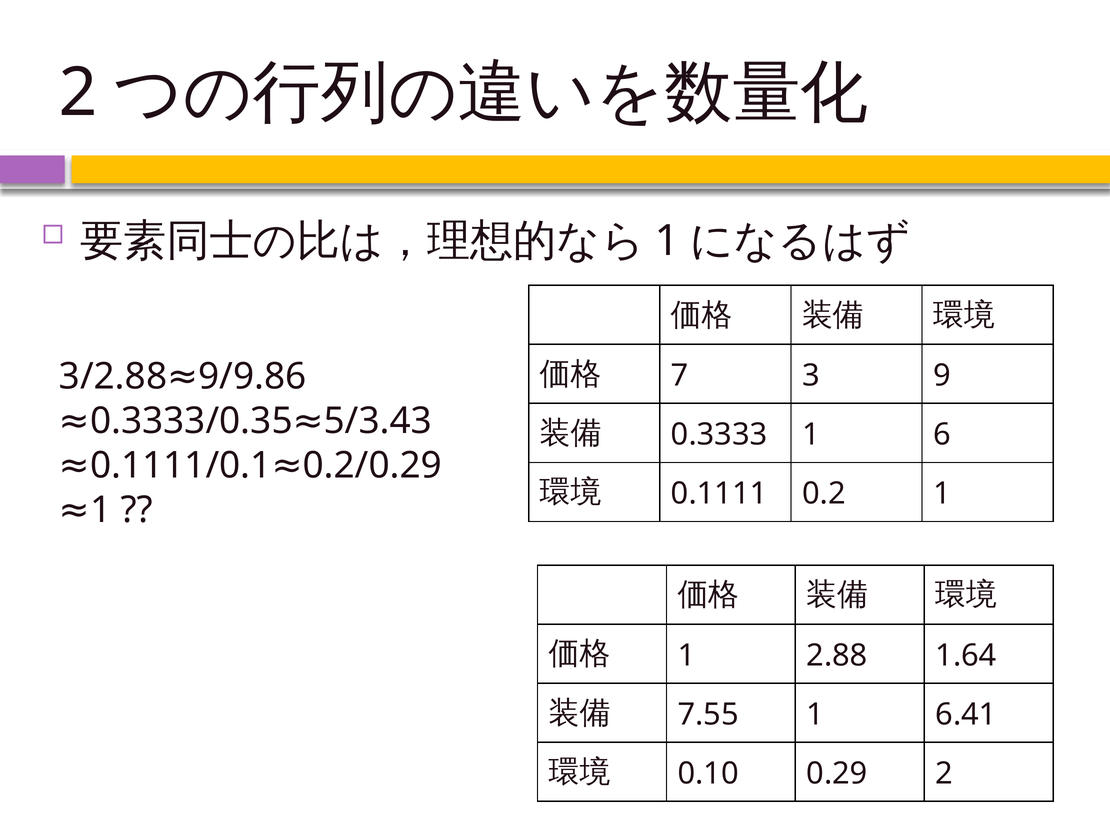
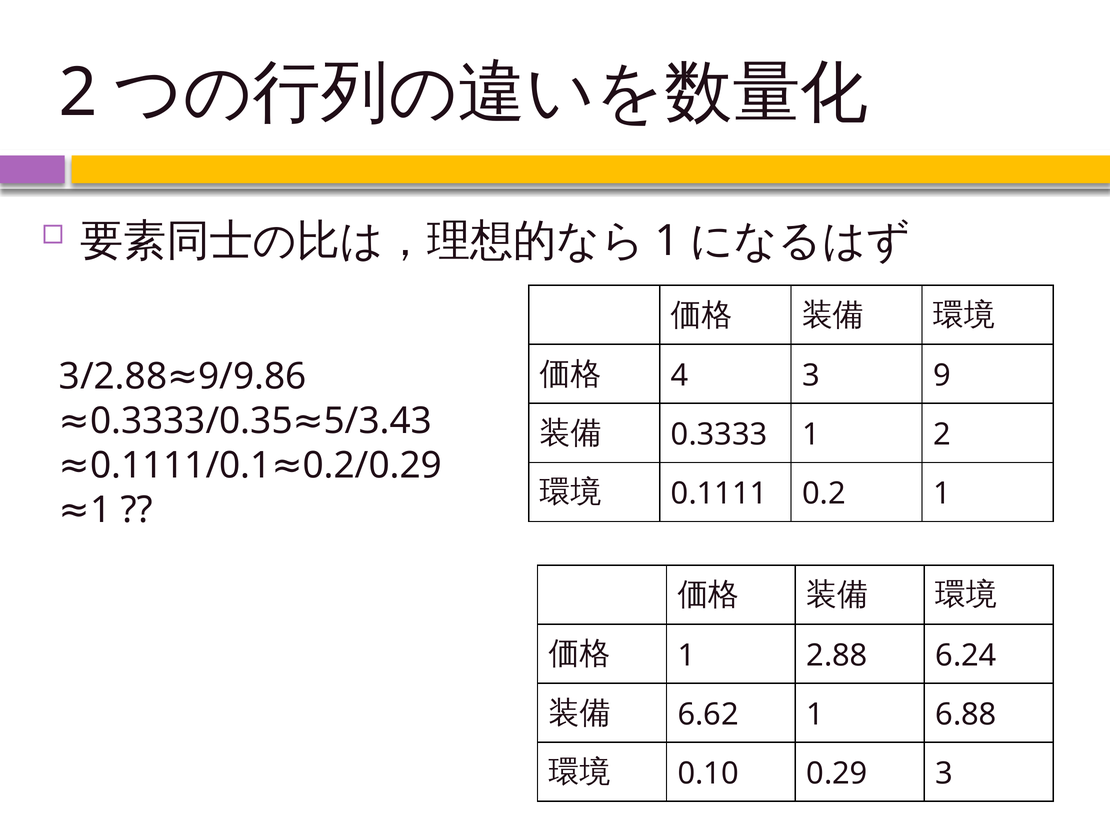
7: 7 -> 4
1 6: 6 -> 2
1.64: 1.64 -> 6.24
7.55: 7.55 -> 6.62
6.41: 6.41 -> 6.88
0.29 2: 2 -> 3
